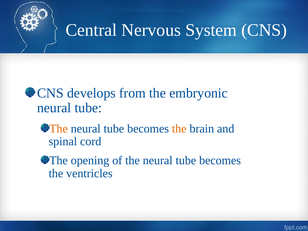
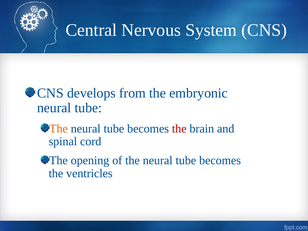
the at (179, 129) colour: orange -> red
